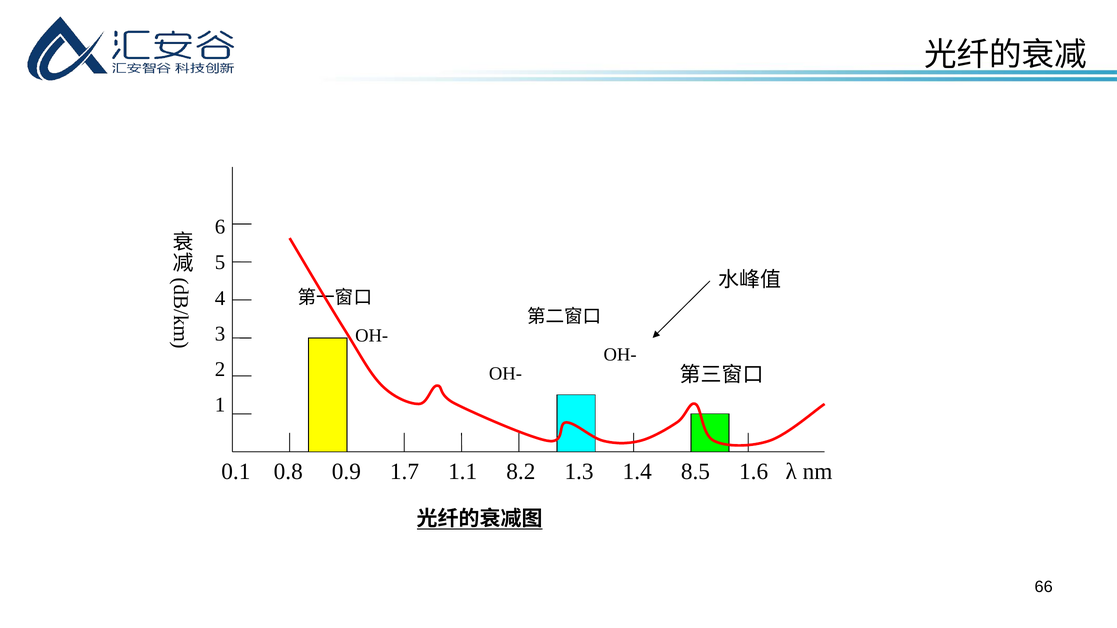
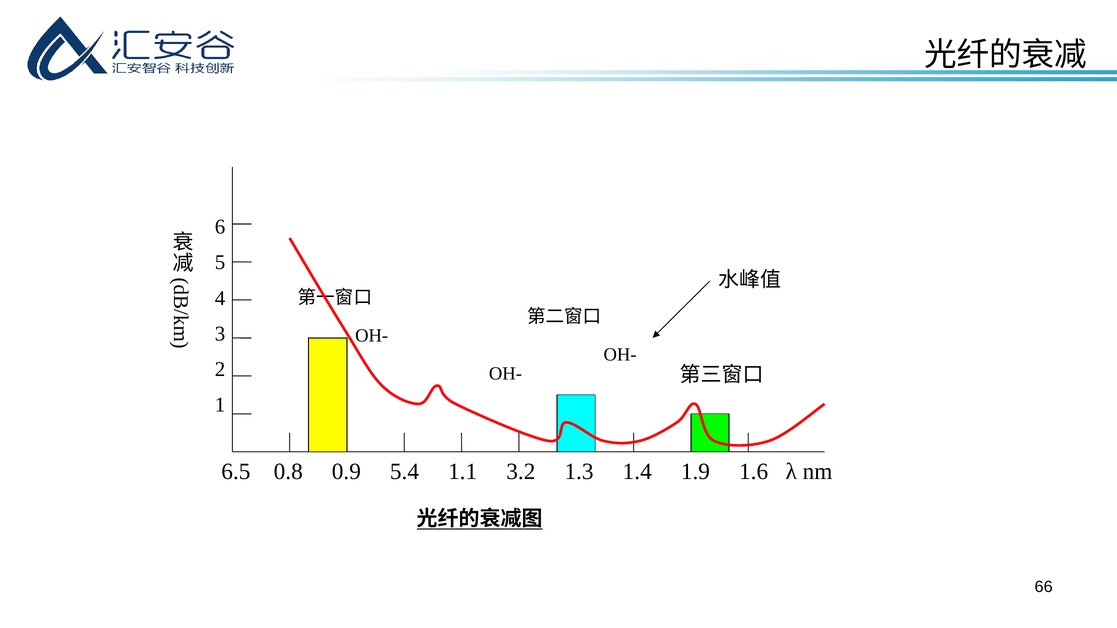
0.1: 0.1 -> 6.5
1.7: 1.7 -> 5.4
8.2: 8.2 -> 3.2
8.5: 8.5 -> 1.9
